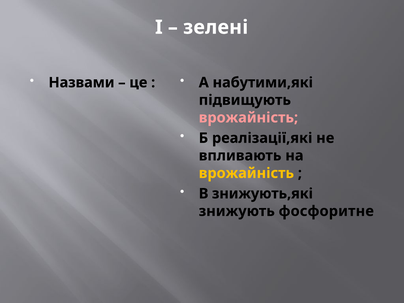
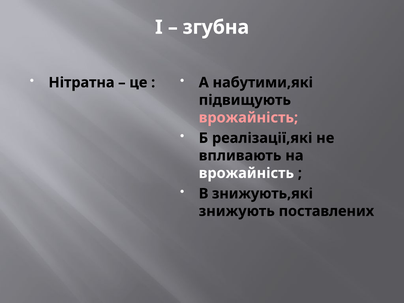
зелені: зелені -> згубна
Назвами: Назвами -> Нітратна
врожайність at (246, 173) colour: yellow -> white
фосфоритне: фосфоритне -> поставлених
